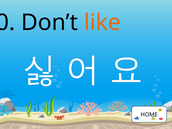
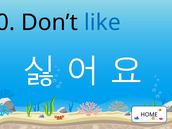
like colour: orange -> blue
